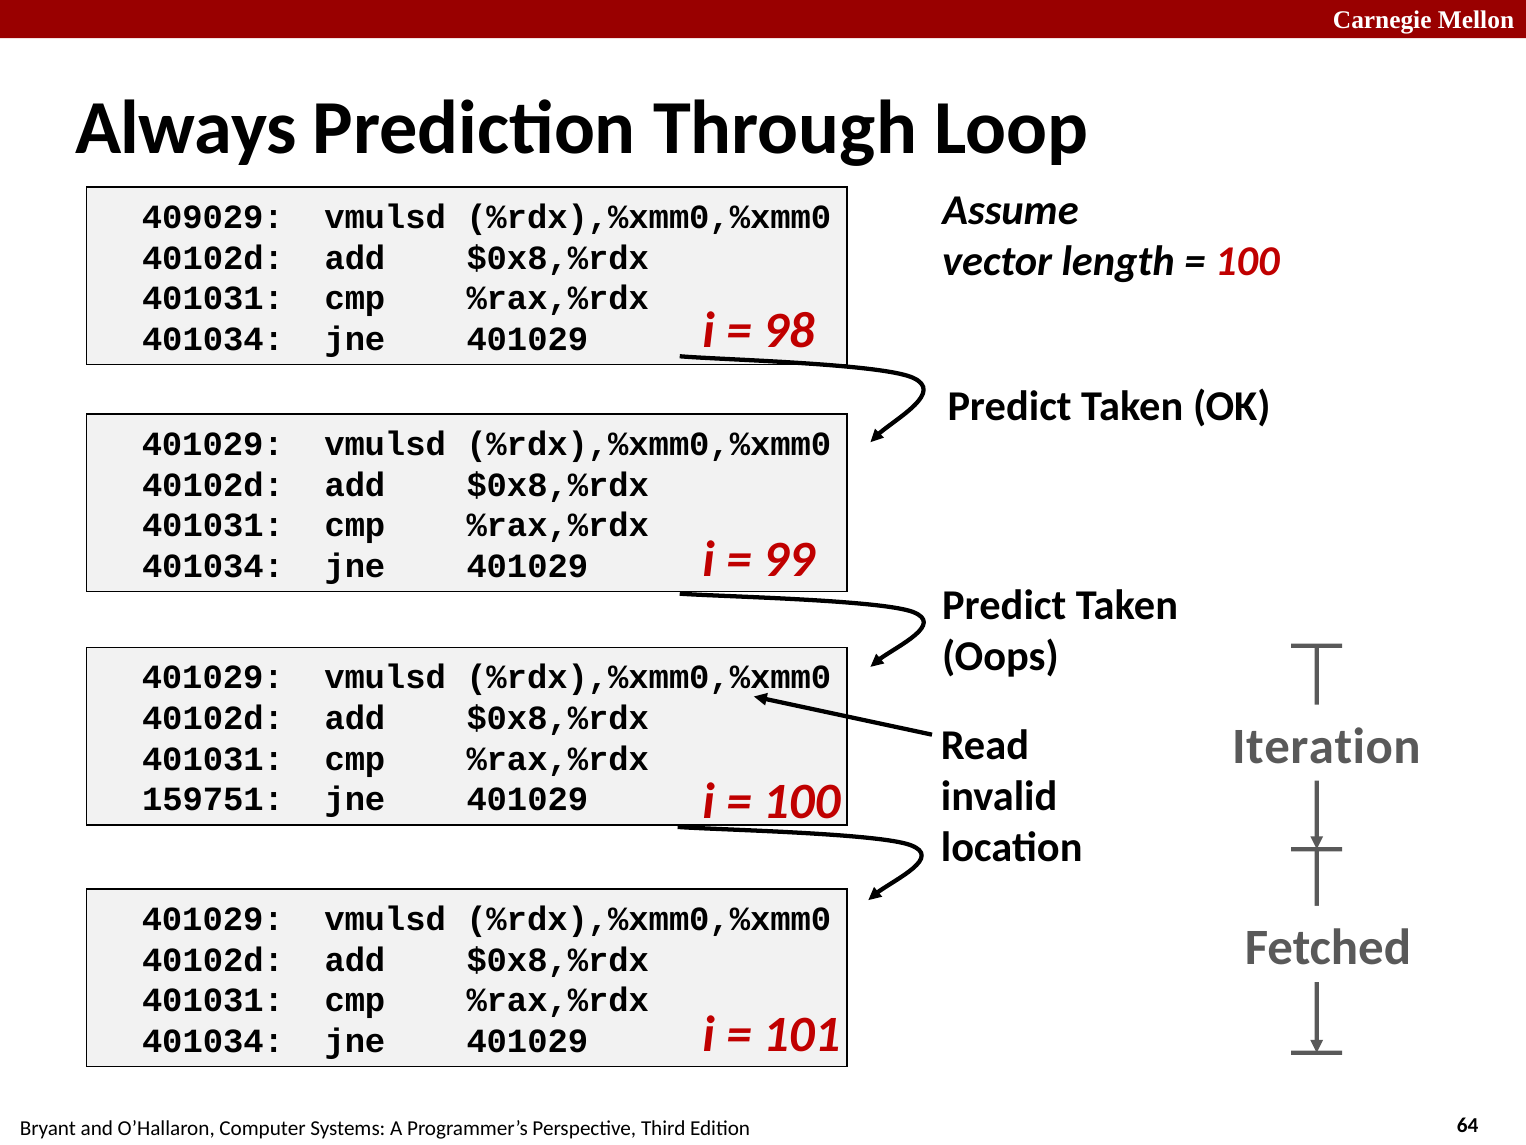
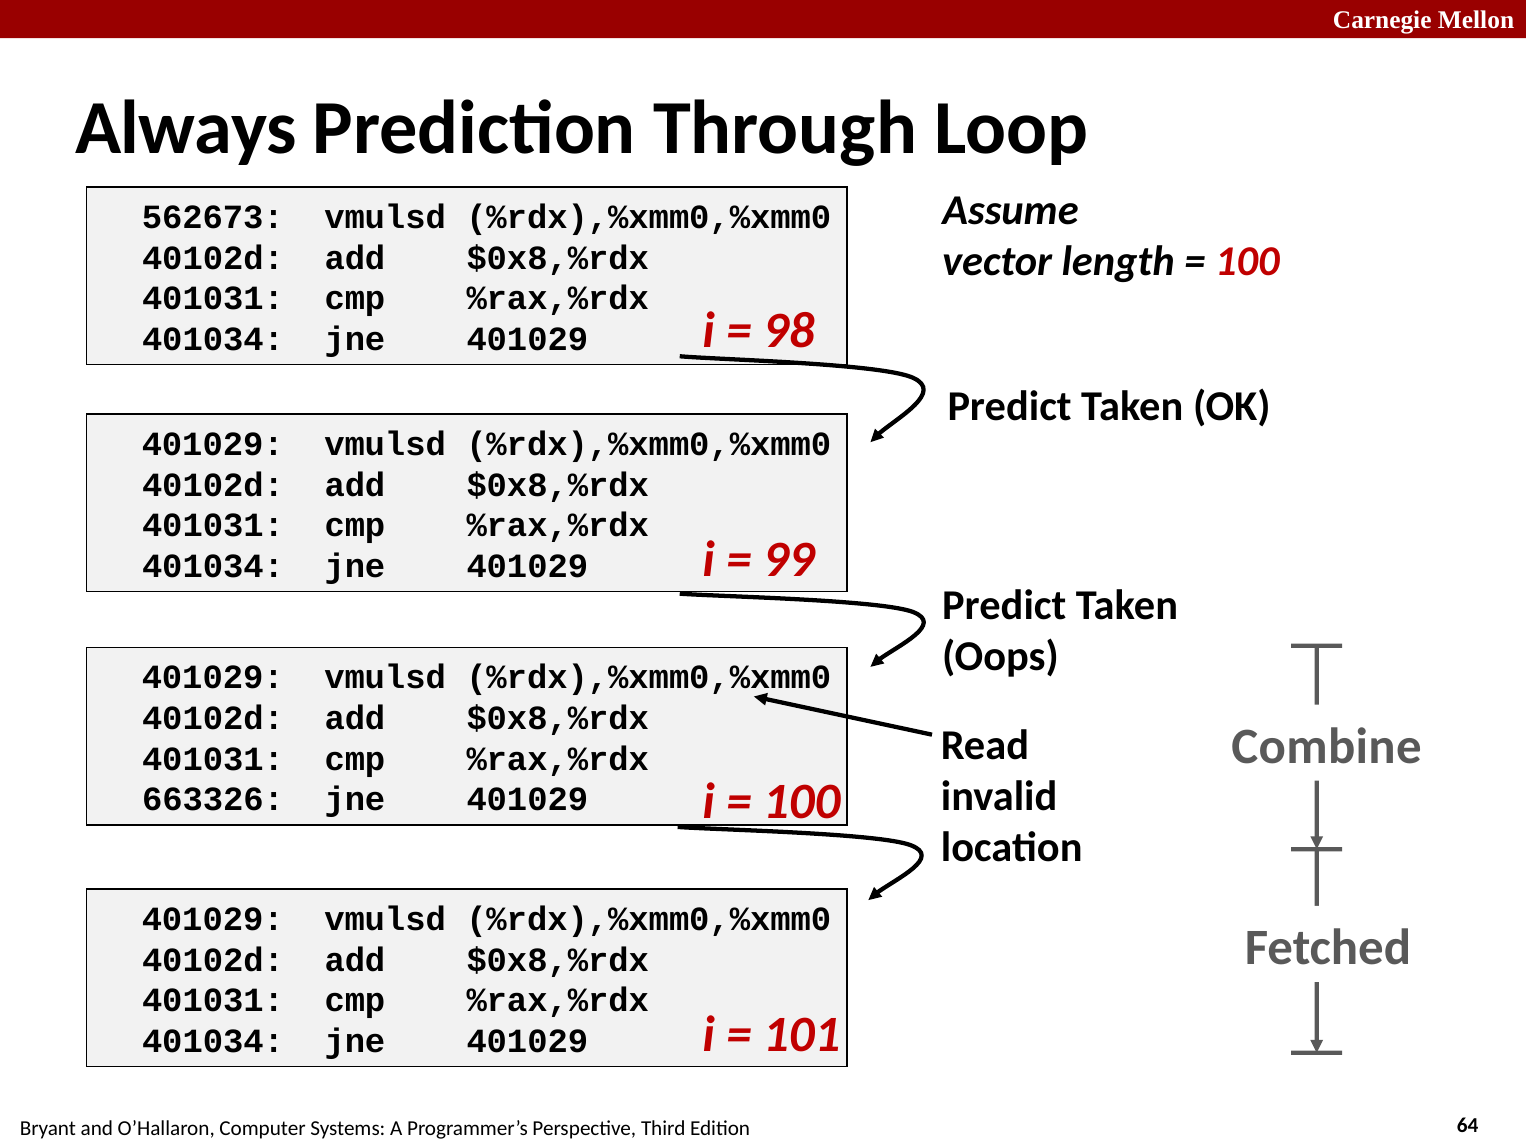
409029: 409029 -> 562673
Iteration: Iteration -> Combine
159751: 159751 -> 663326
